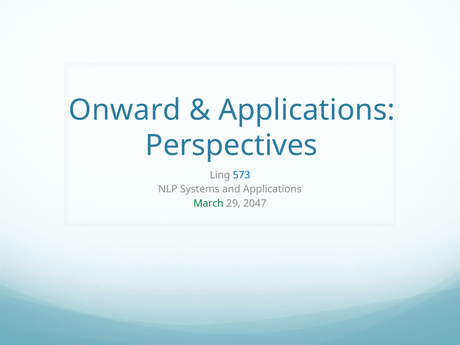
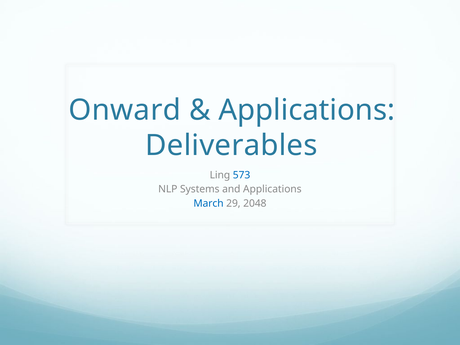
Perspectives: Perspectives -> Deliverables
March colour: green -> blue
2047: 2047 -> 2048
